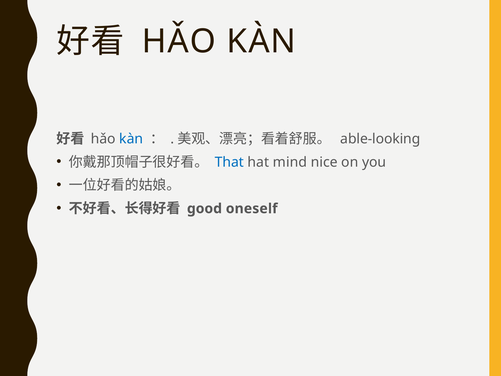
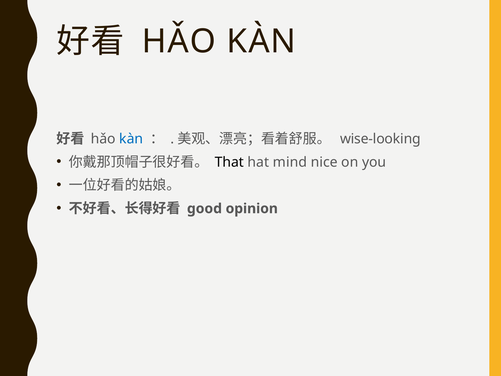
able-looking: able-looking -> wise-looking
That colour: blue -> black
oneself: oneself -> opinion
